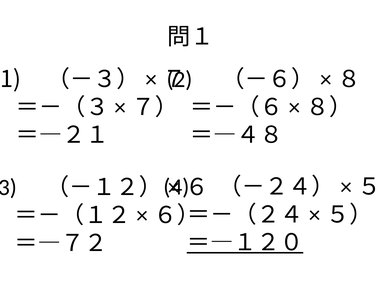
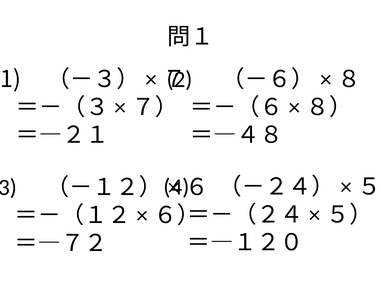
＝―１２０ underline: present -> none
